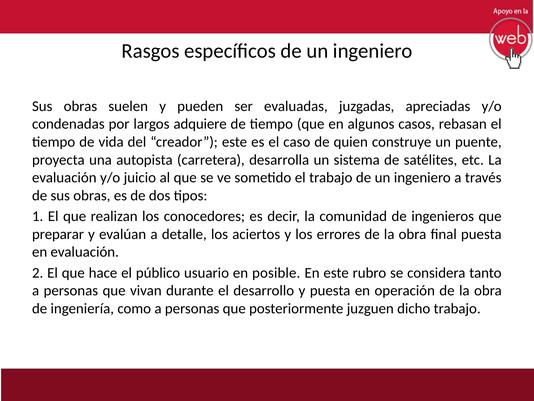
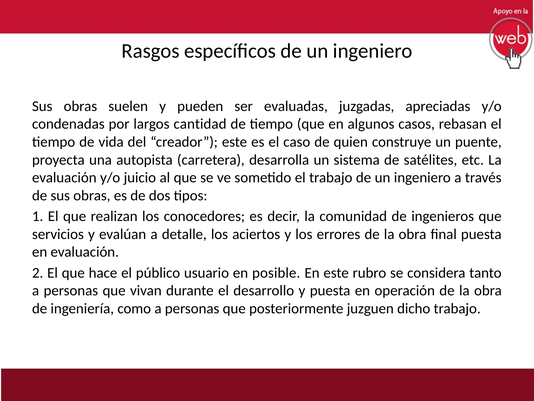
adquiere: adquiere -> cantidad
preparar: preparar -> servicios
